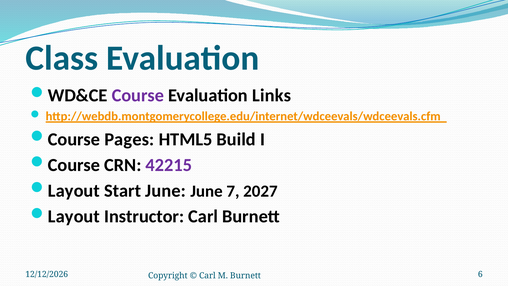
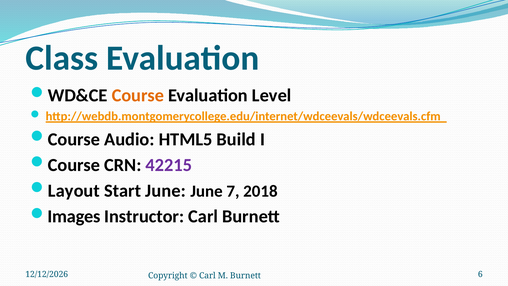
Course at (138, 95) colour: purple -> orange
Links: Links -> Level
Pages: Pages -> Audio
2027: 2027 -> 2018
Layout at (74, 216): Layout -> Images
